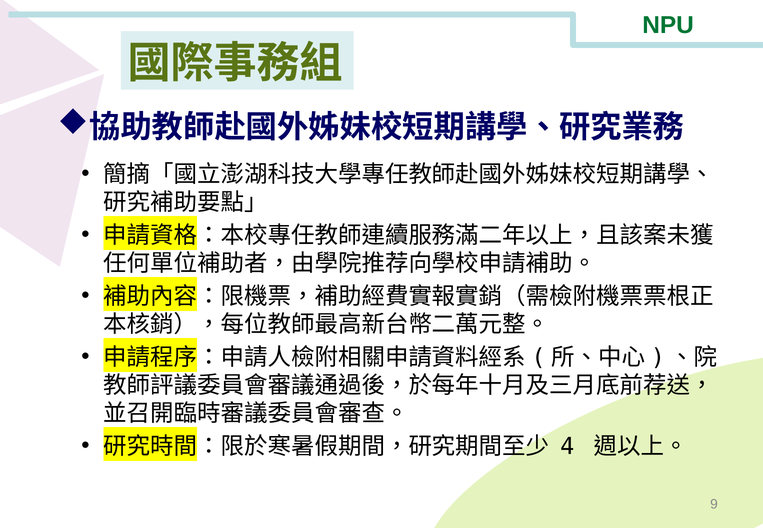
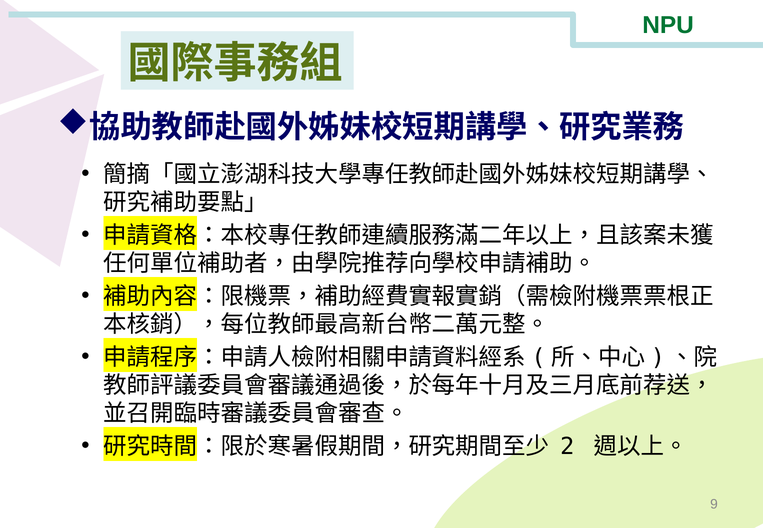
4: 4 -> 2
